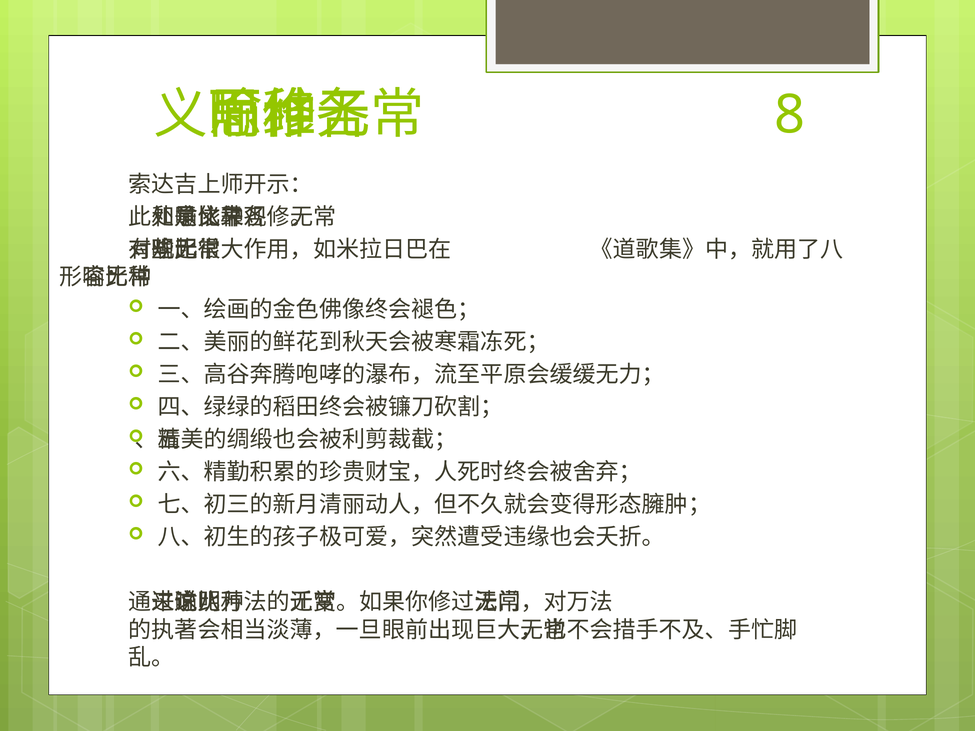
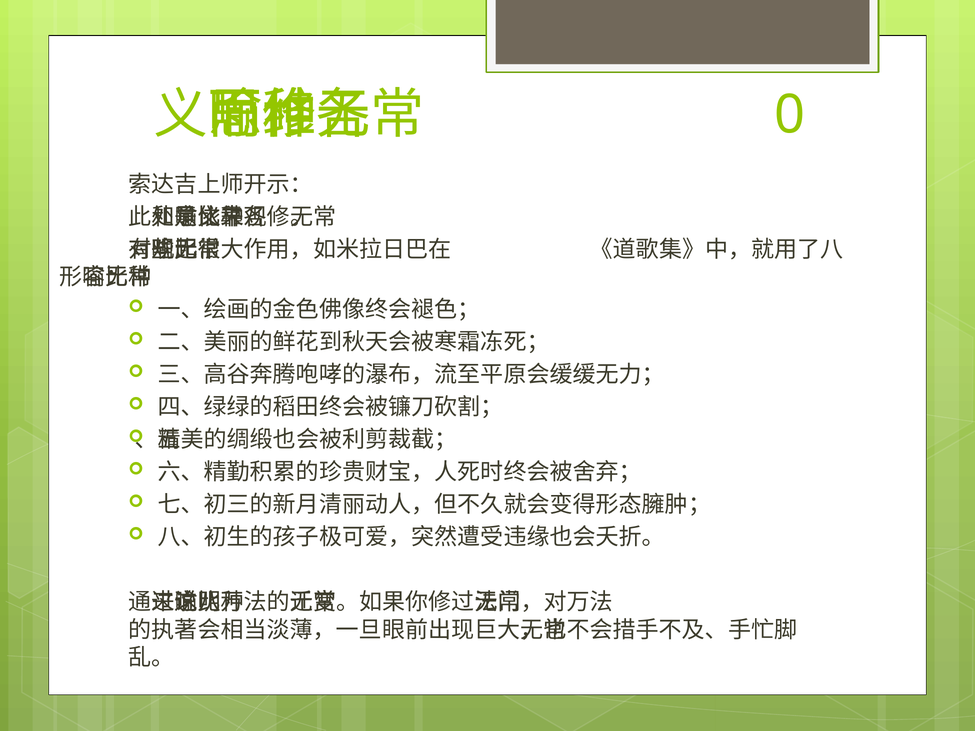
8: 8 -> 0
